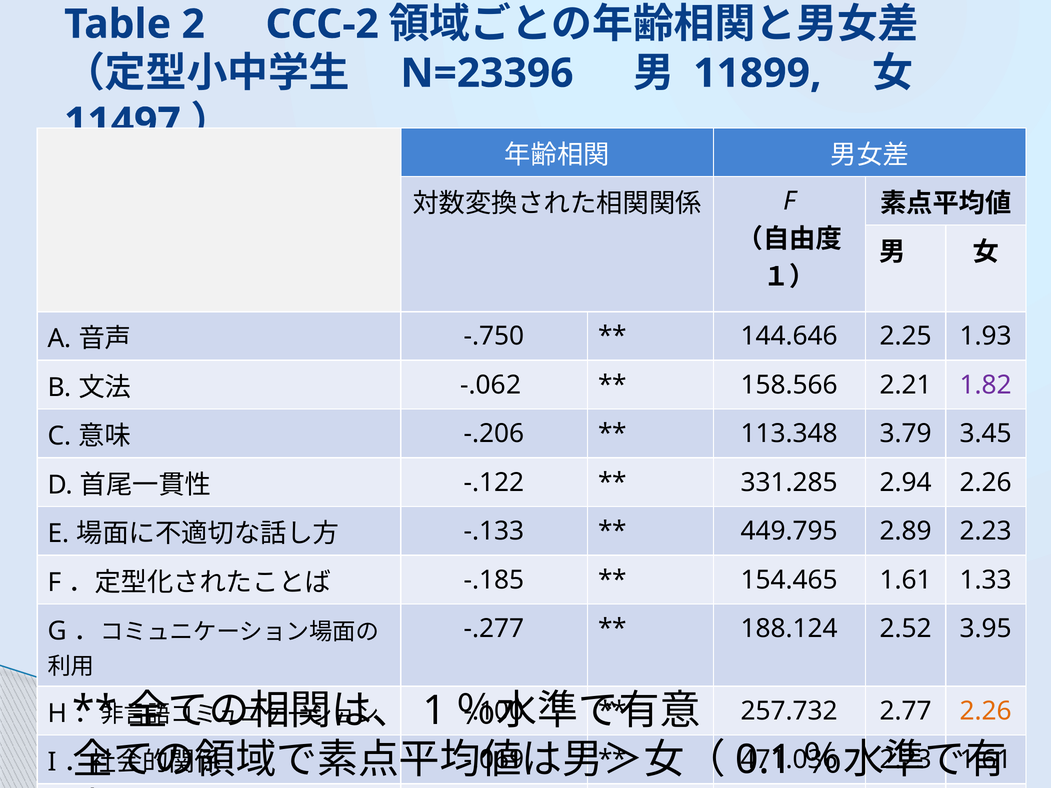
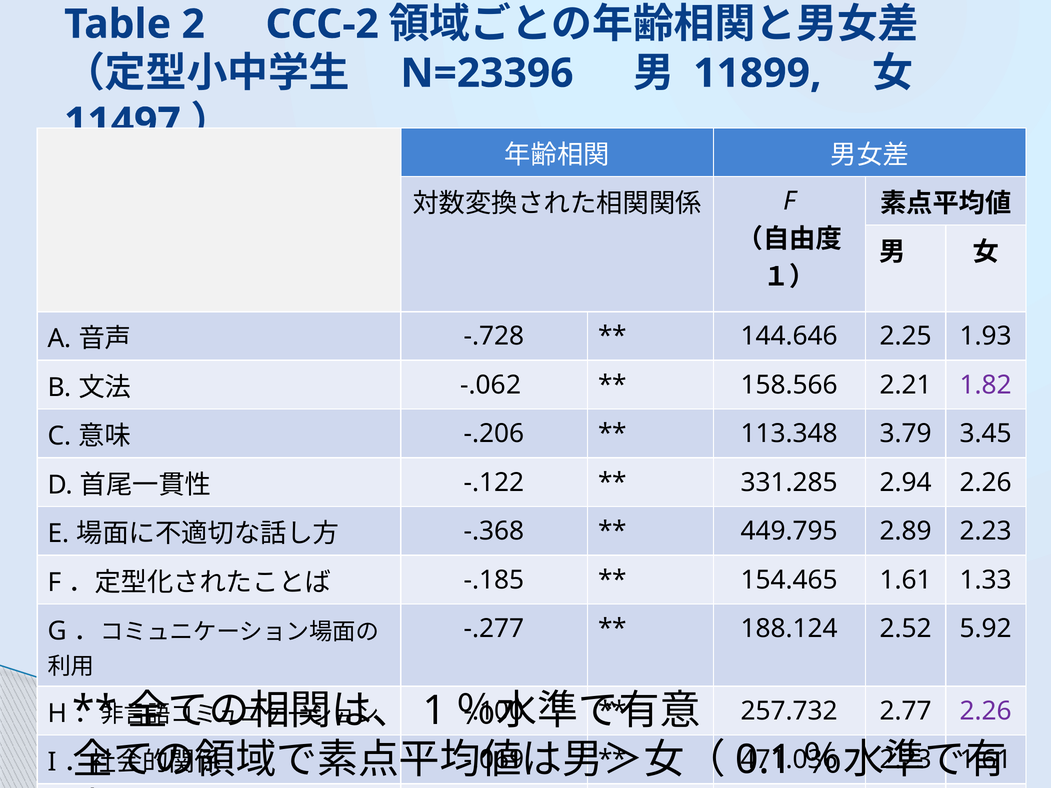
-.750: -.750 -> -.728
-.133: -.133 -> -.368
3.95: 3.95 -> 5.92
2.26 at (986, 711) colour: orange -> purple
